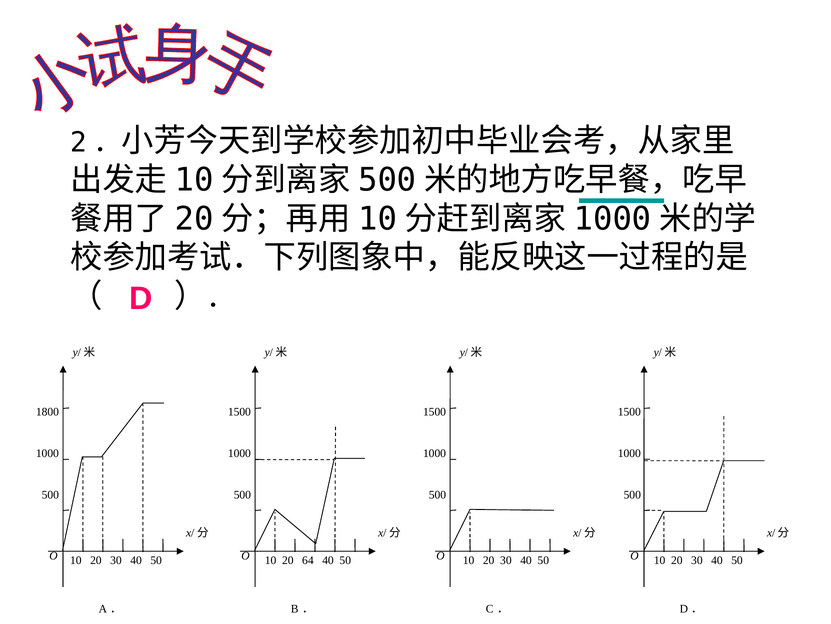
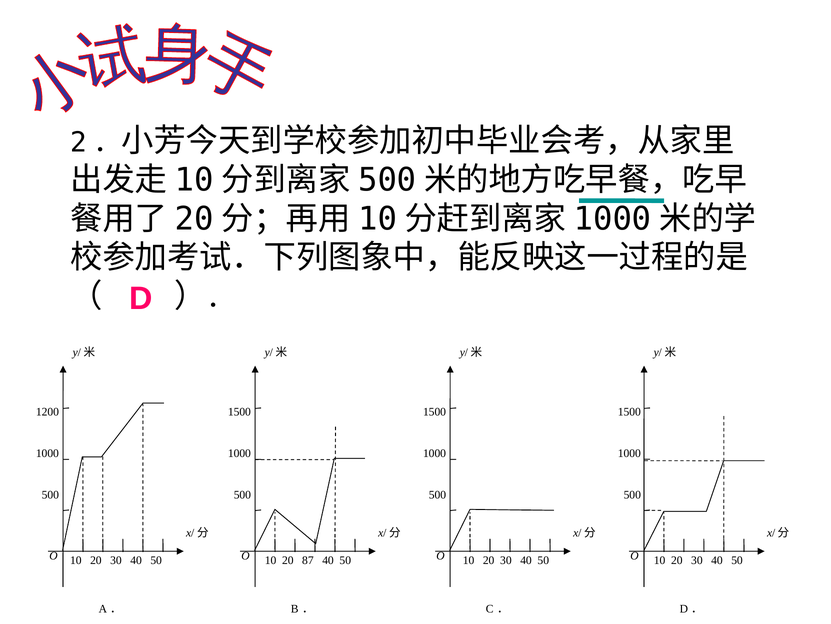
1800: 1800 -> 1200
64: 64 -> 87
